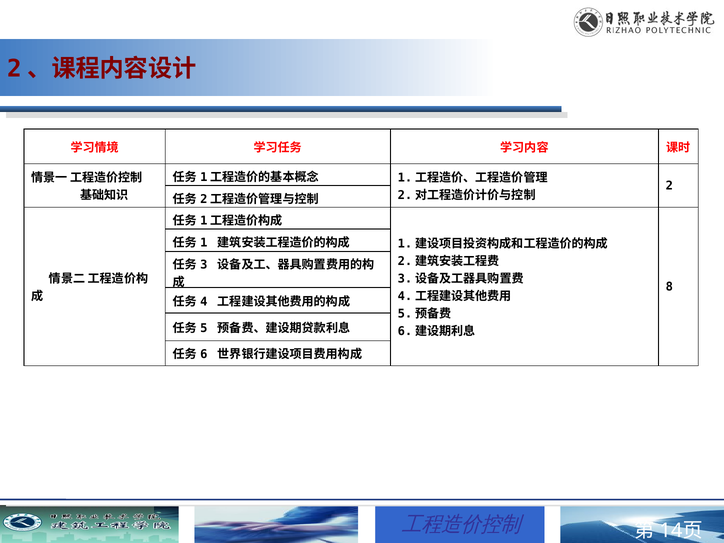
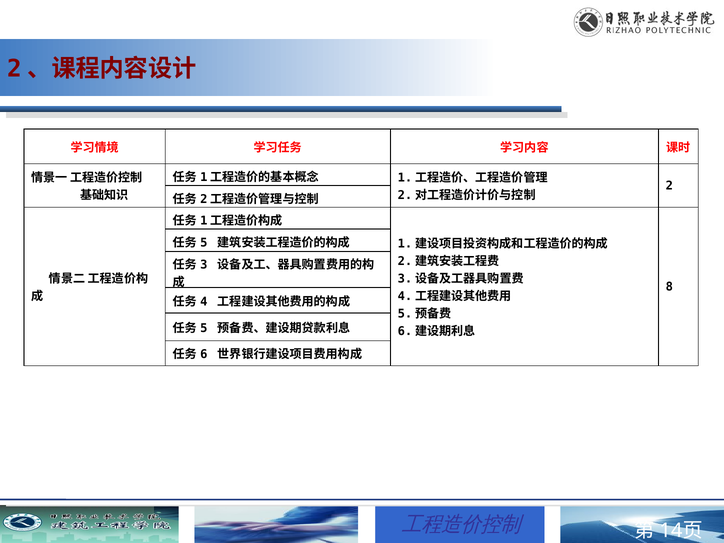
1 at (204, 243): 1 -> 5
